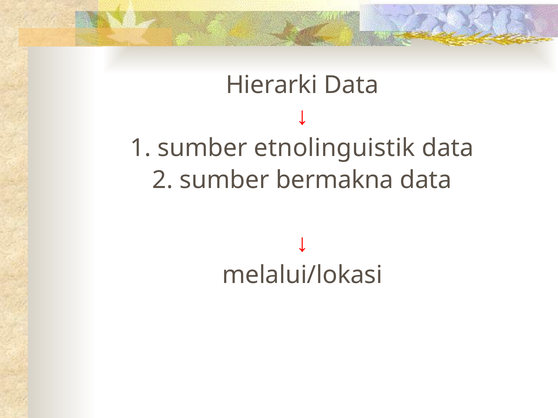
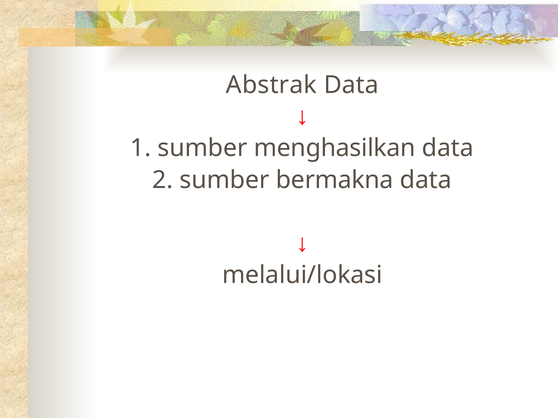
Hierarki: Hierarki -> Abstrak
etnolinguistik: etnolinguistik -> menghasilkan
